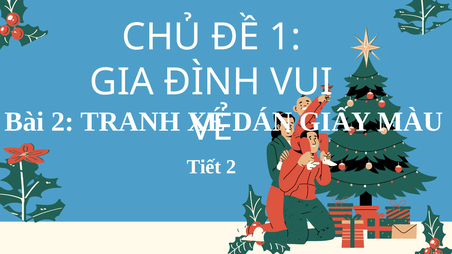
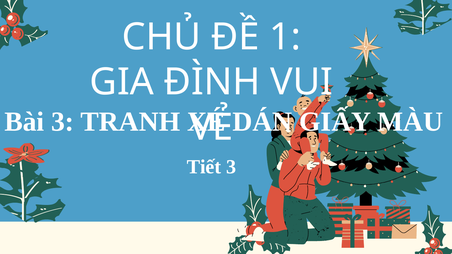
Bài 2: 2 -> 3
Tiết 2: 2 -> 3
